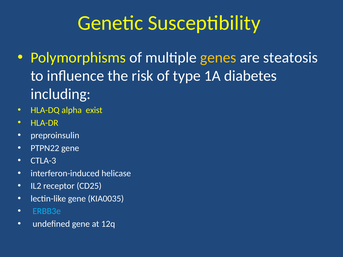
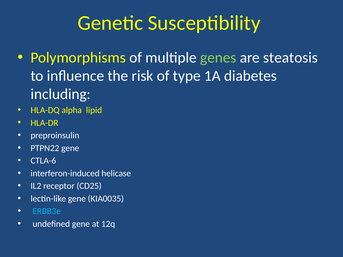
genes colour: yellow -> light green
exist: exist -> lipid
CTLA-3: CTLA-3 -> CTLA-6
